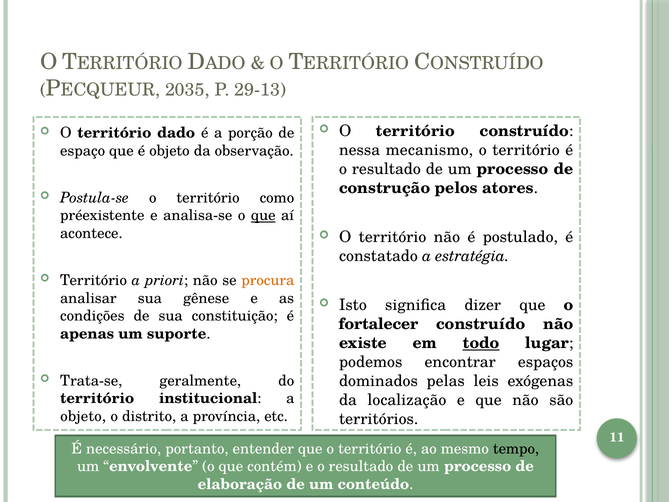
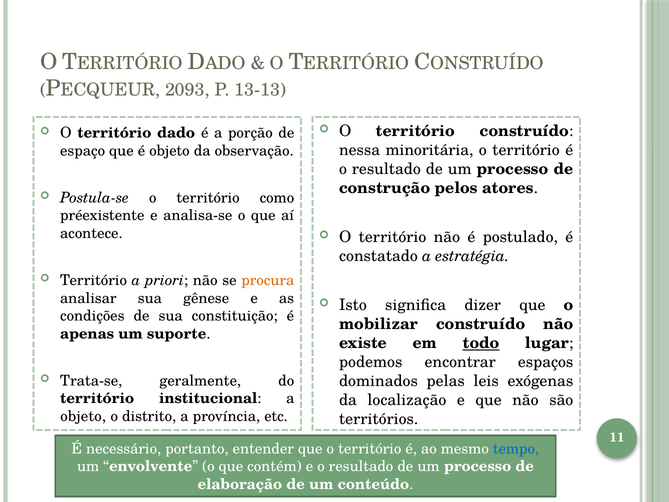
2035: 2035 -> 2093
29-13: 29-13 -> 13-13
mecanismo: mecanismo -> minoritária
que at (263, 215) underline: present -> none
fortalecer: fortalecer -> mobilizar
tempo colour: black -> blue
